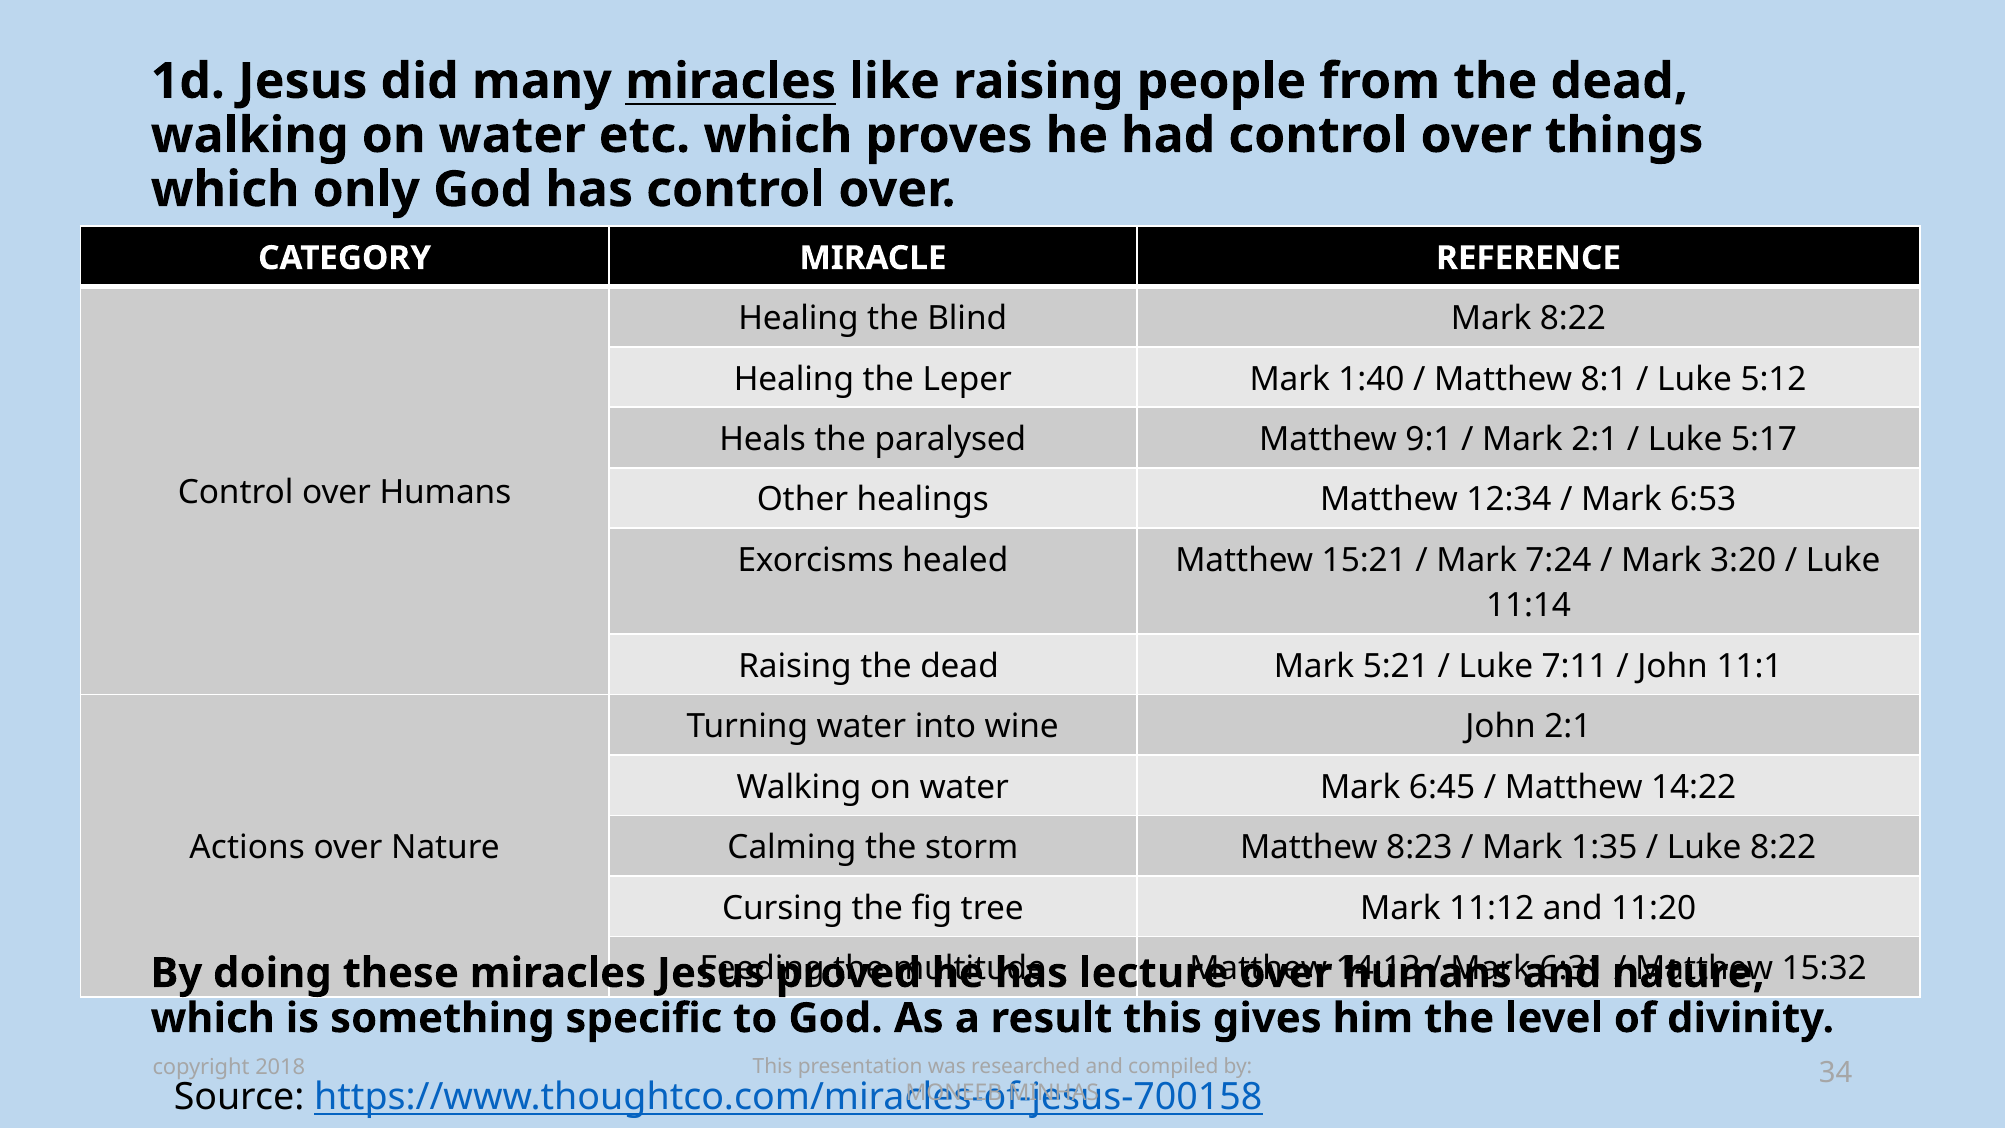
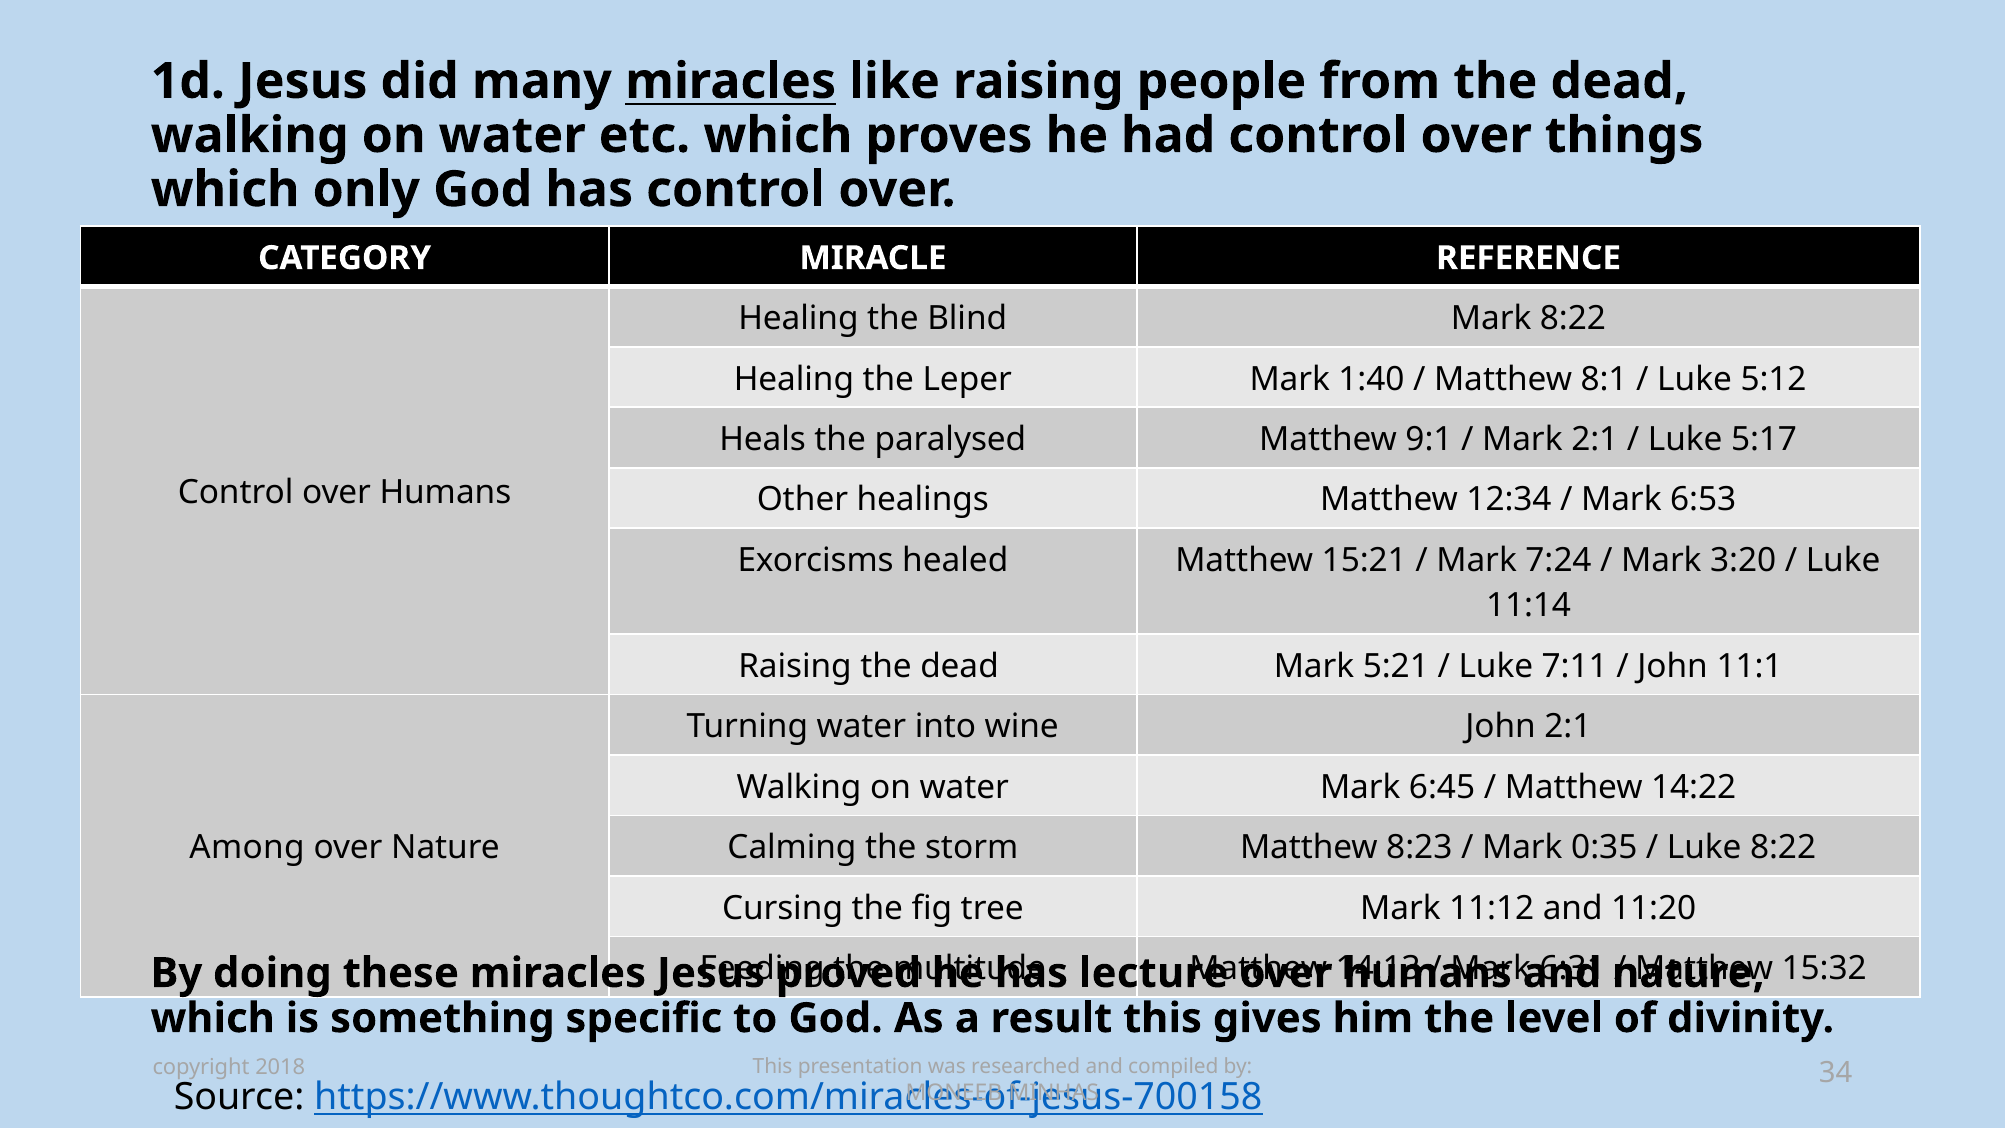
Actions: Actions -> Among
1:35: 1:35 -> 0:35
